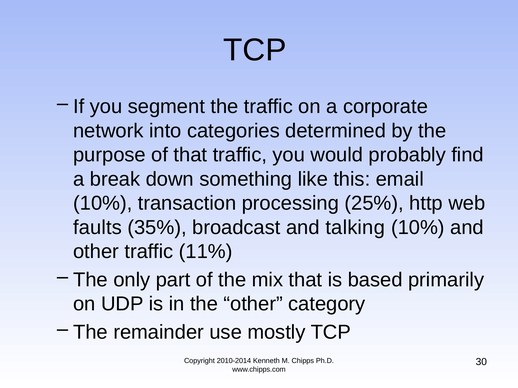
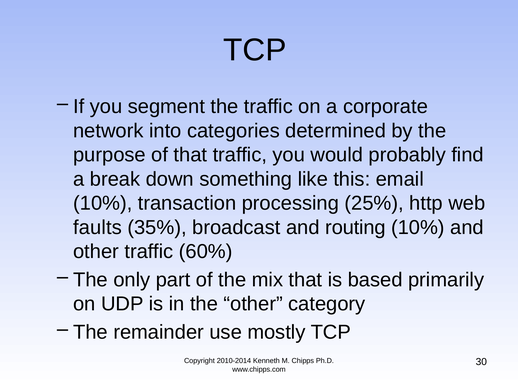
talking: talking -> routing
11%: 11% -> 60%
